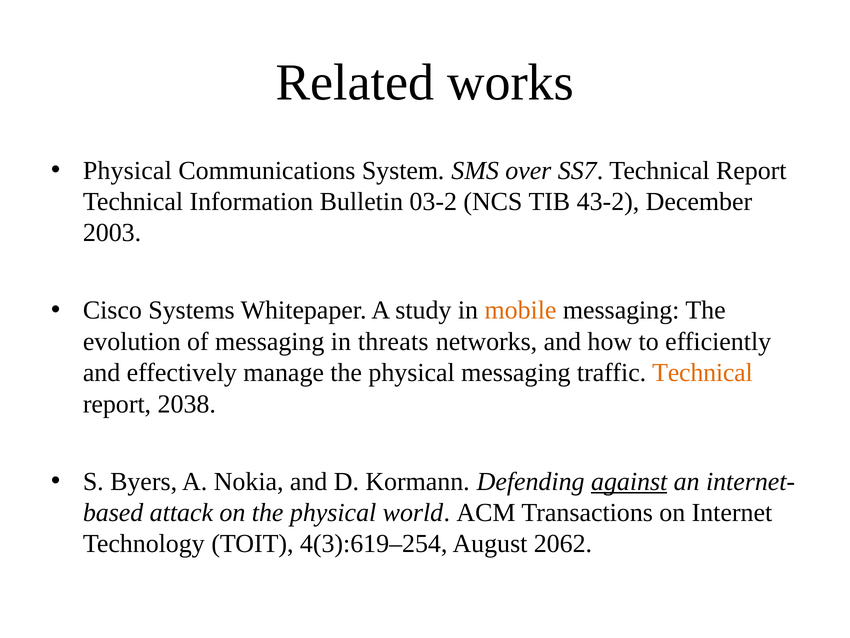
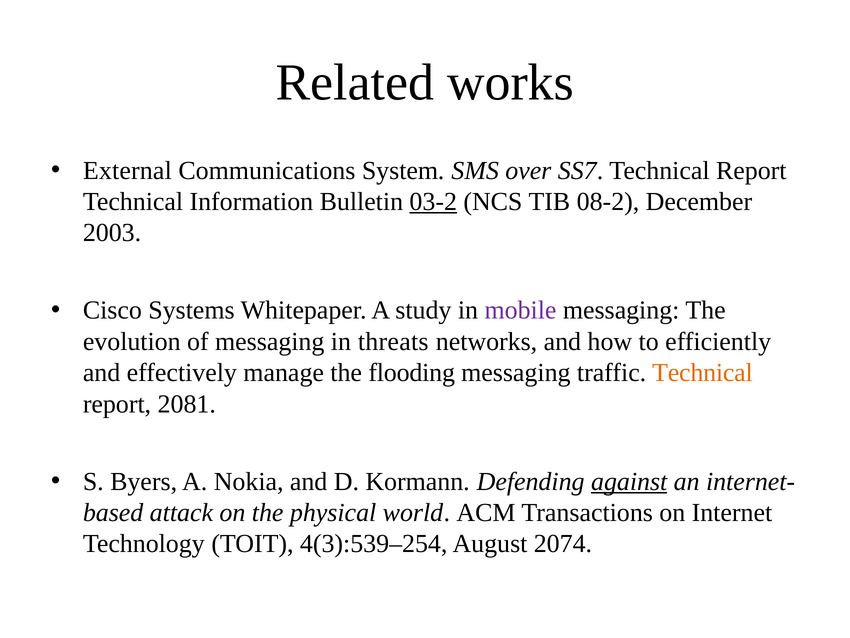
Physical at (127, 170): Physical -> External
03-2 underline: none -> present
43-2: 43-2 -> 08-2
mobile colour: orange -> purple
manage the physical: physical -> flooding
2038: 2038 -> 2081
4(3):619–254: 4(3):619–254 -> 4(3):539–254
2062: 2062 -> 2074
